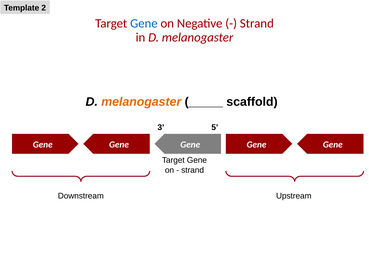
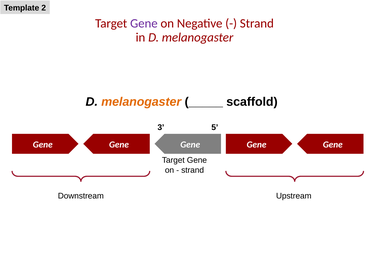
Gene at (144, 23) colour: blue -> purple
